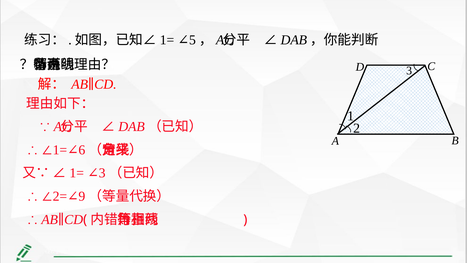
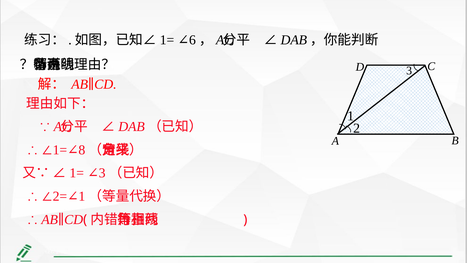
5: 5 -> 6
6: 6 -> 8
9 at (82, 196): 9 -> 1
